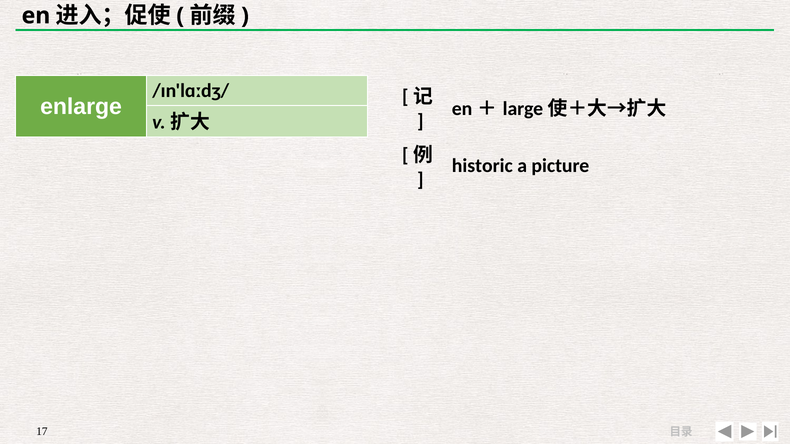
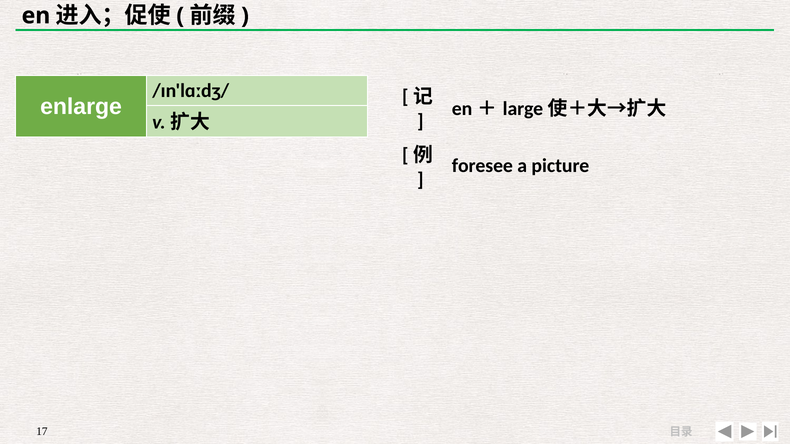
historic: historic -> foresee
